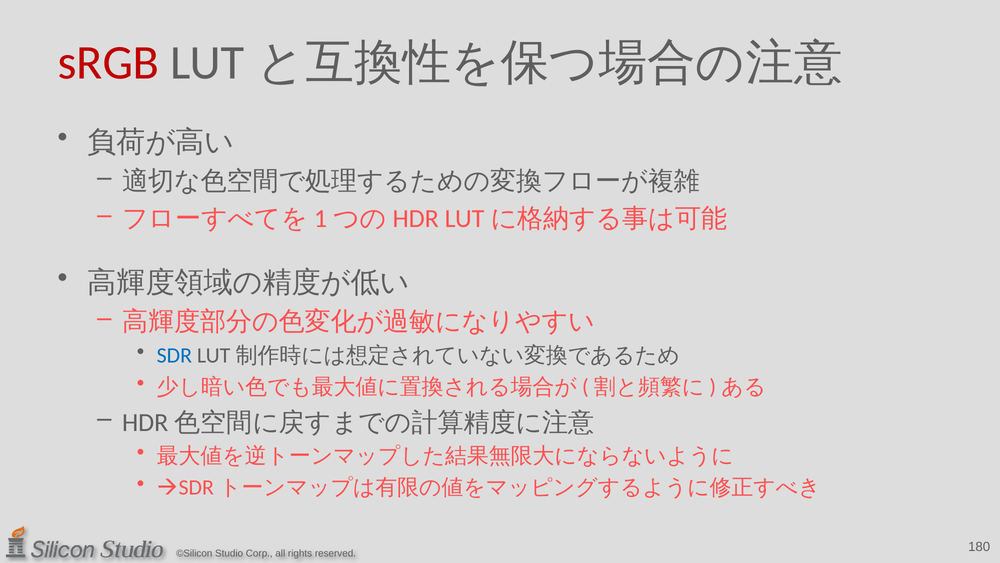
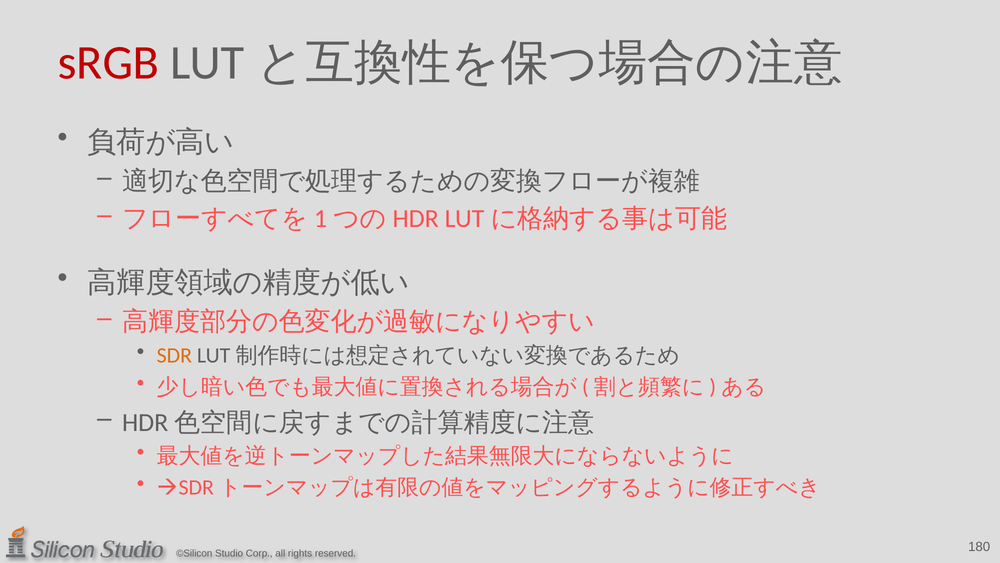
SDR colour: blue -> orange
